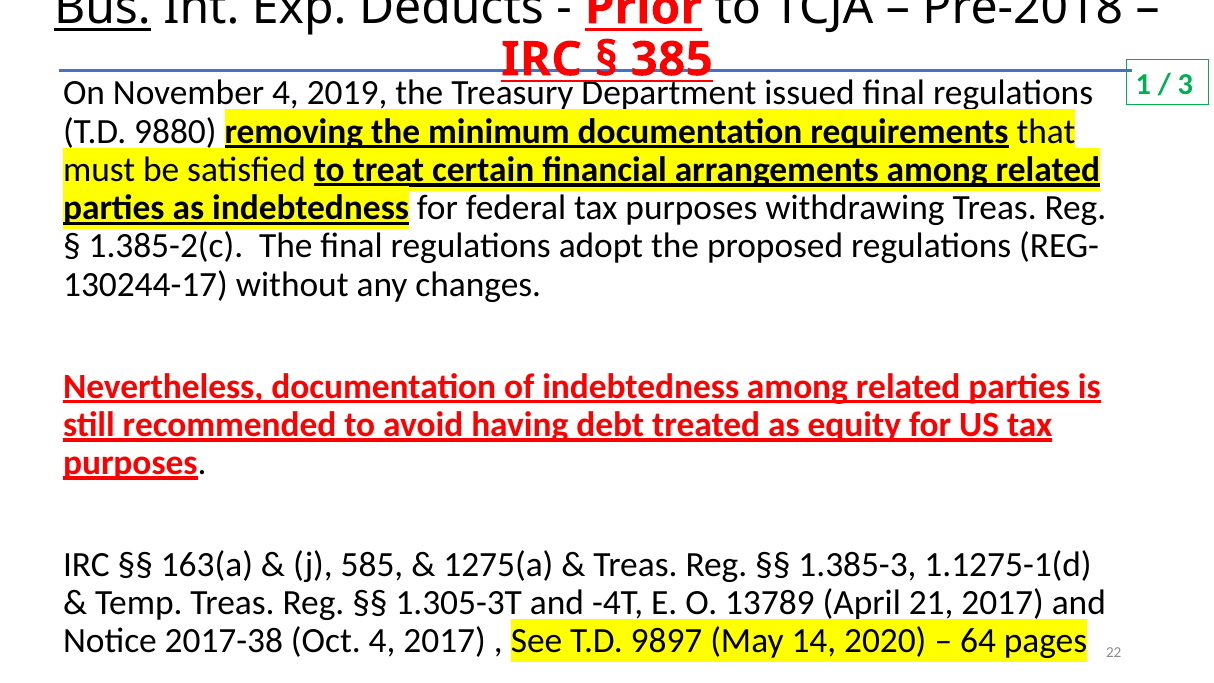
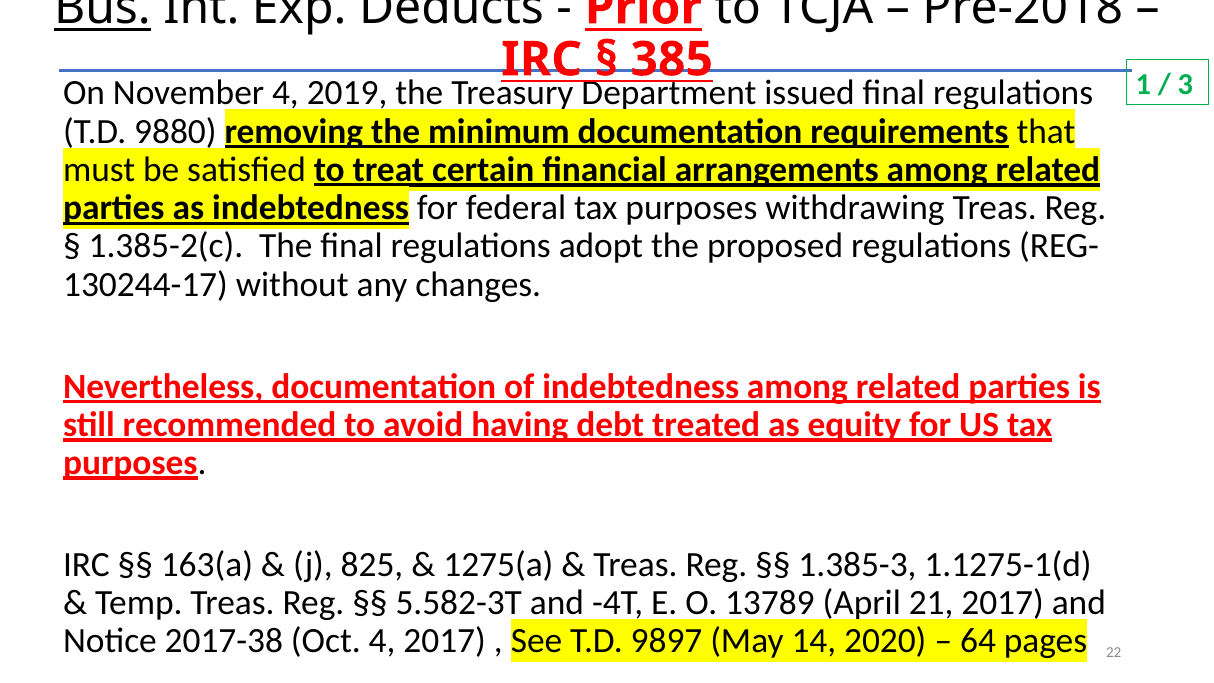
585: 585 -> 825
1.305-3T: 1.305-3T -> 5.582-3T
